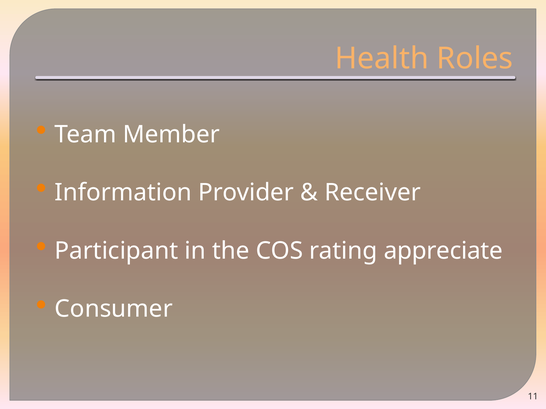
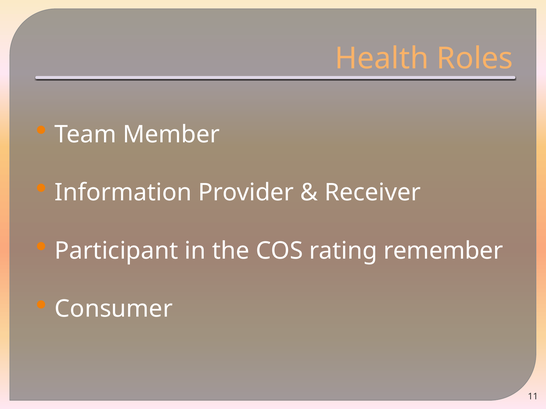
appreciate: appreciate -> remember
